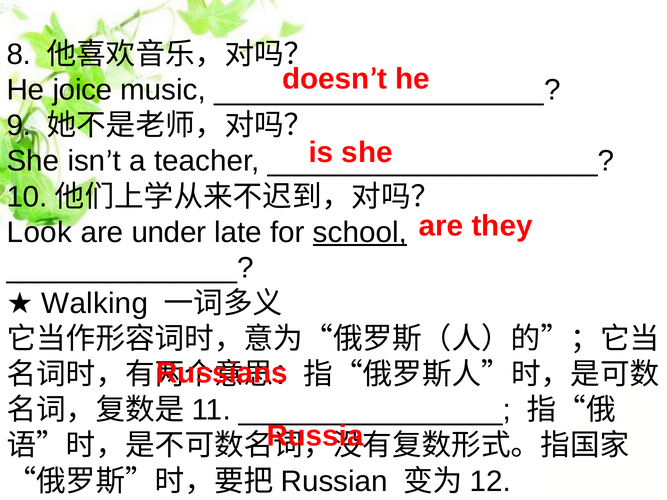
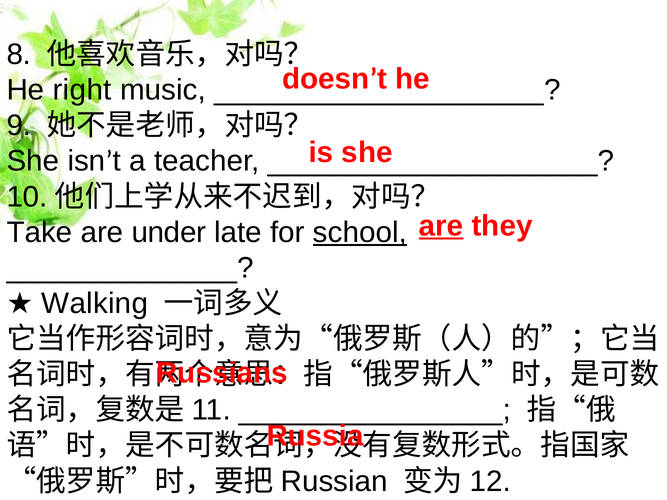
joice: joice -> right
are at (441, 226) underline: none -> present
Look: Look -> Take
